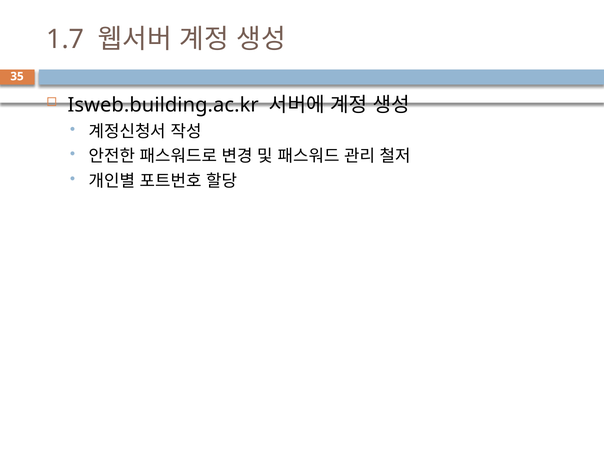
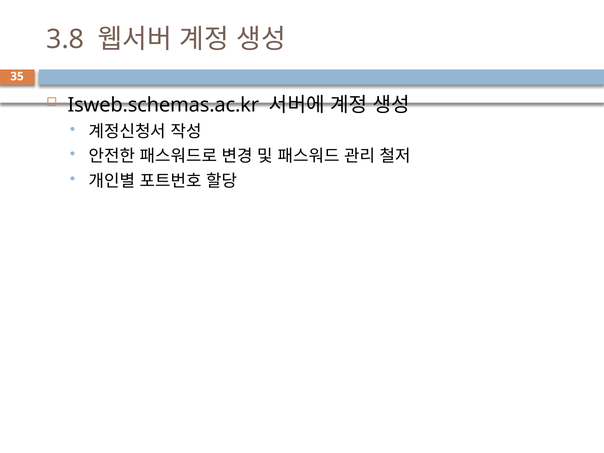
1.7: 1.7 -> 3.8
Isweb.building.ac.kr: Isweb.building.ac.kr -> Isweb.schemas.ac.kr
